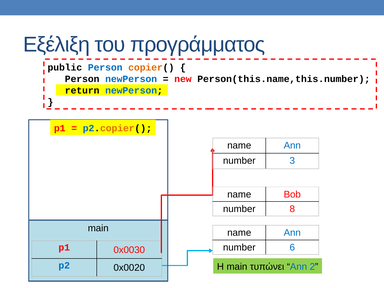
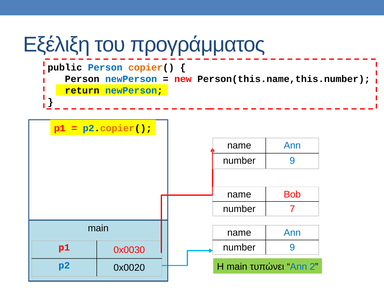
3 at (292, 161): 3 -> 9
8: 8 -> 7
6 at (292, 247): 6 -> 9
